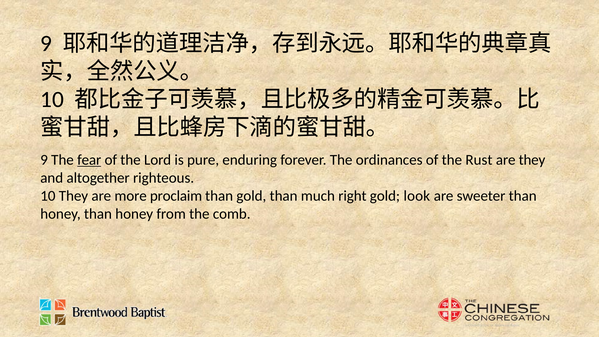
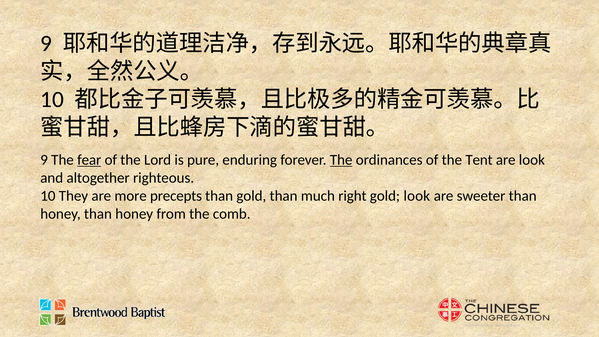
The at (341, 160) underline: none -> present
Rust: Rust -> Tent
are they: they -> look
proclaim: proclaim -> precepts
